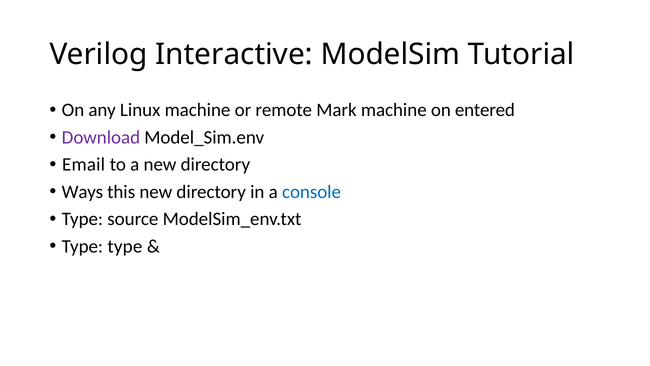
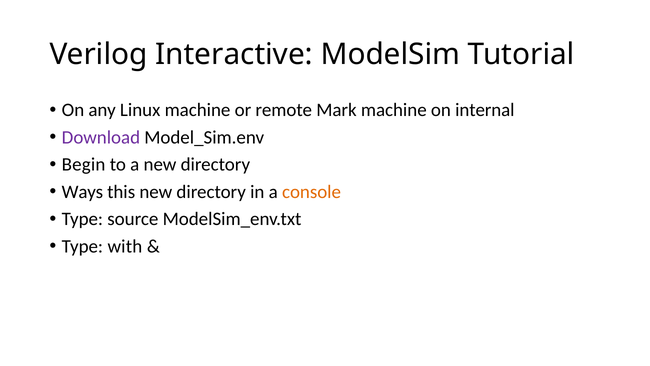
entered: entered -> internal
Email: Email -> Begin
console colour: blue -> orange
Type type: type -> with
